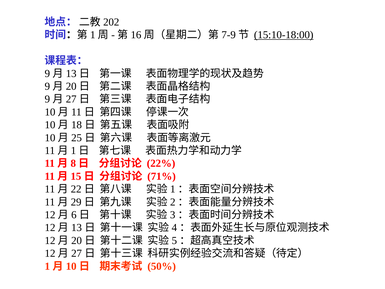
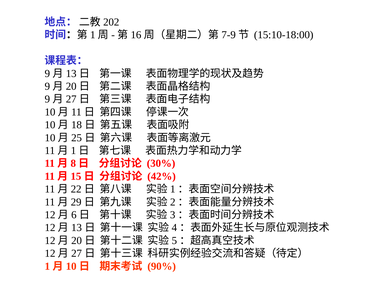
15:10-18:00 underline: present -> none
22%: 22% -> 30%
71%: 71% -> 42%
50%: 50% -> 90%
